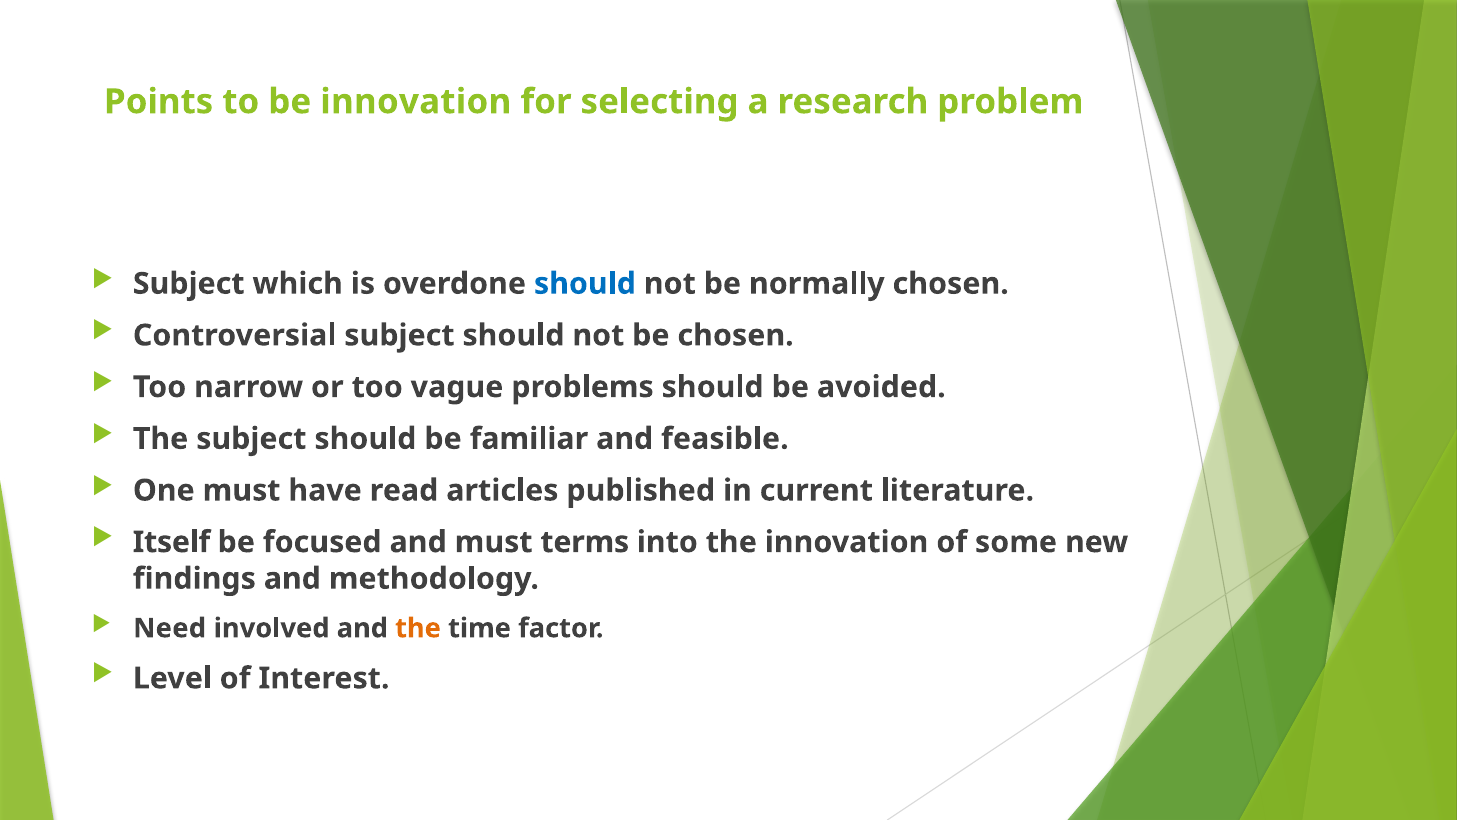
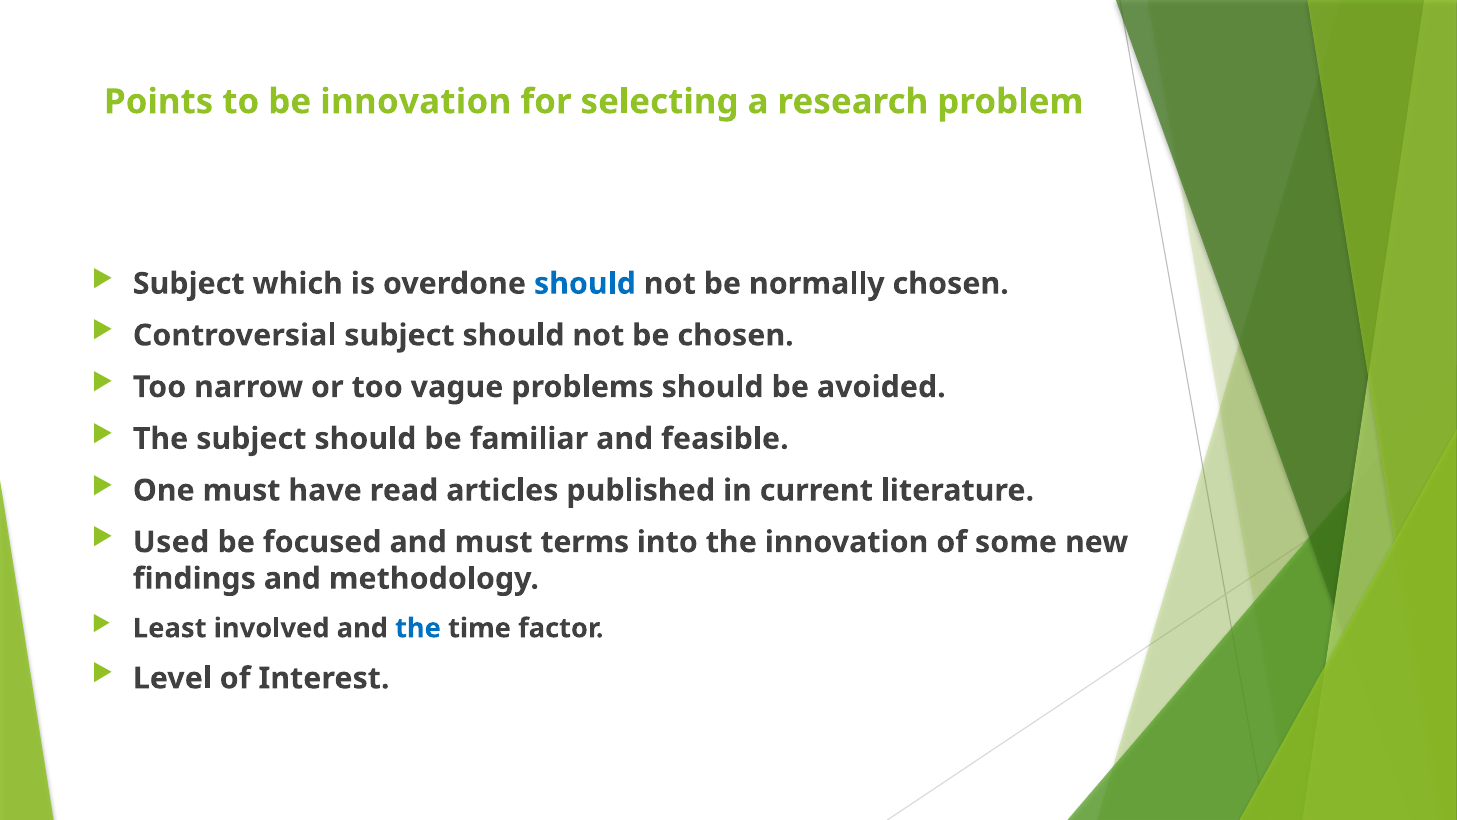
Itself: Itself -> Used
Need: Need -> Least
the at (418, 628) colour: orange -> blue
